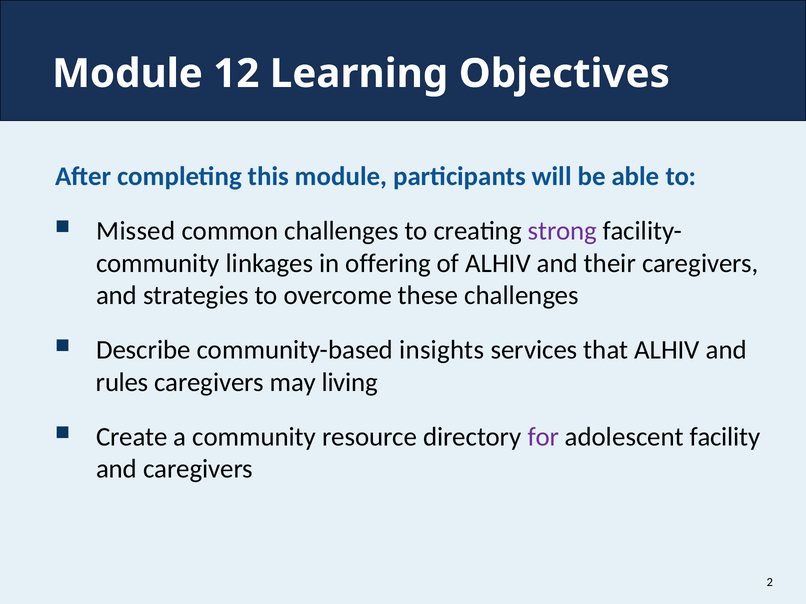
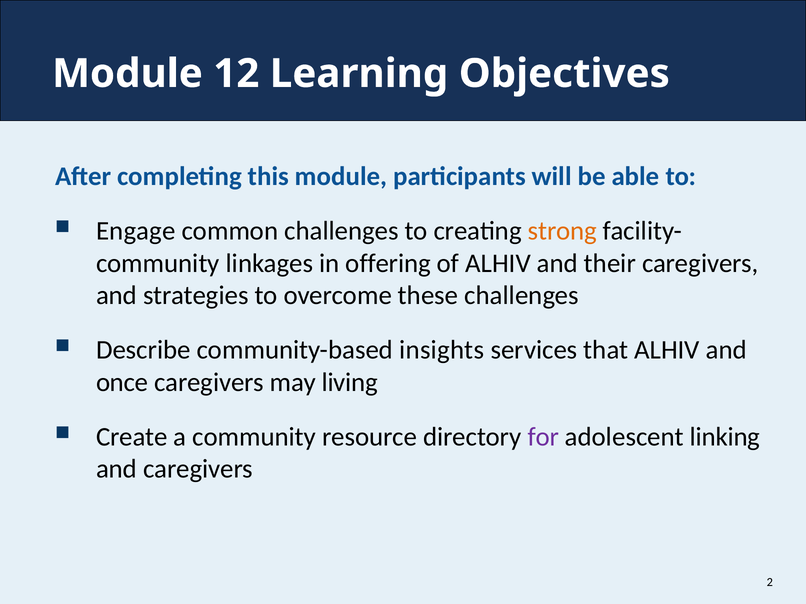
Missed: Missed -> Engage
strong colour: purple -> orange
rules: rules -> once
facility: facility -> linking
